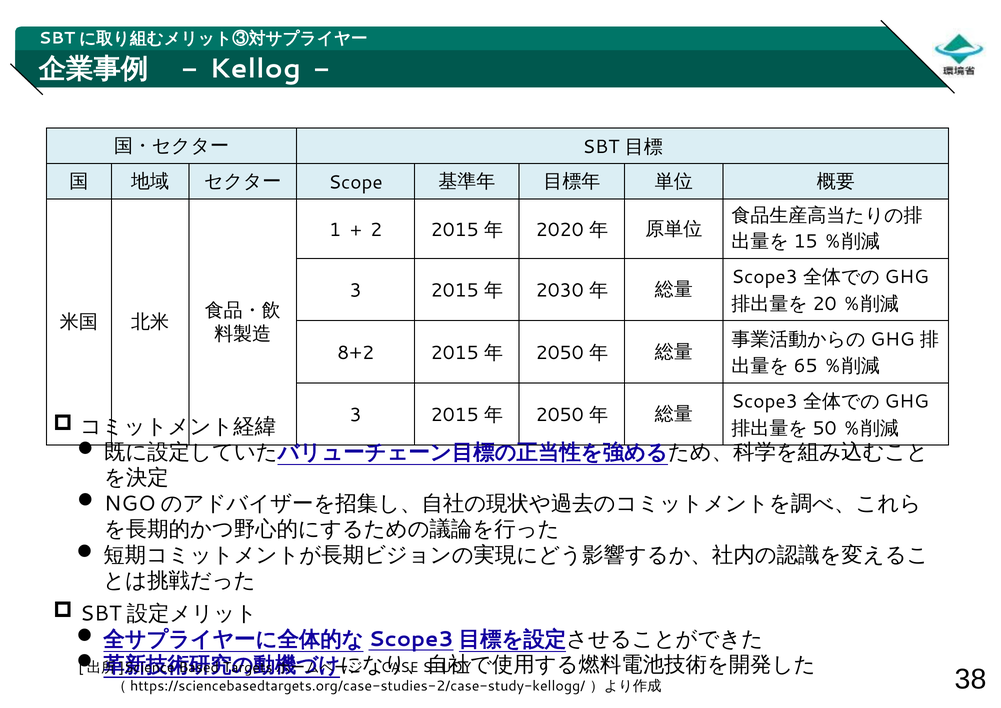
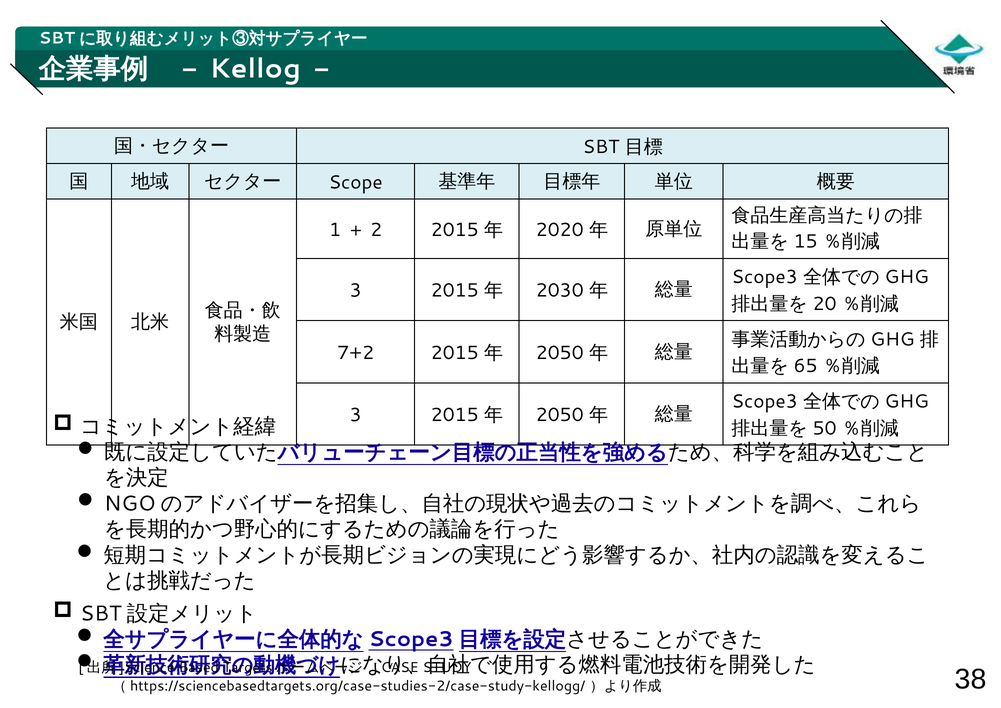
8+2: 8+2 -> 7+2
